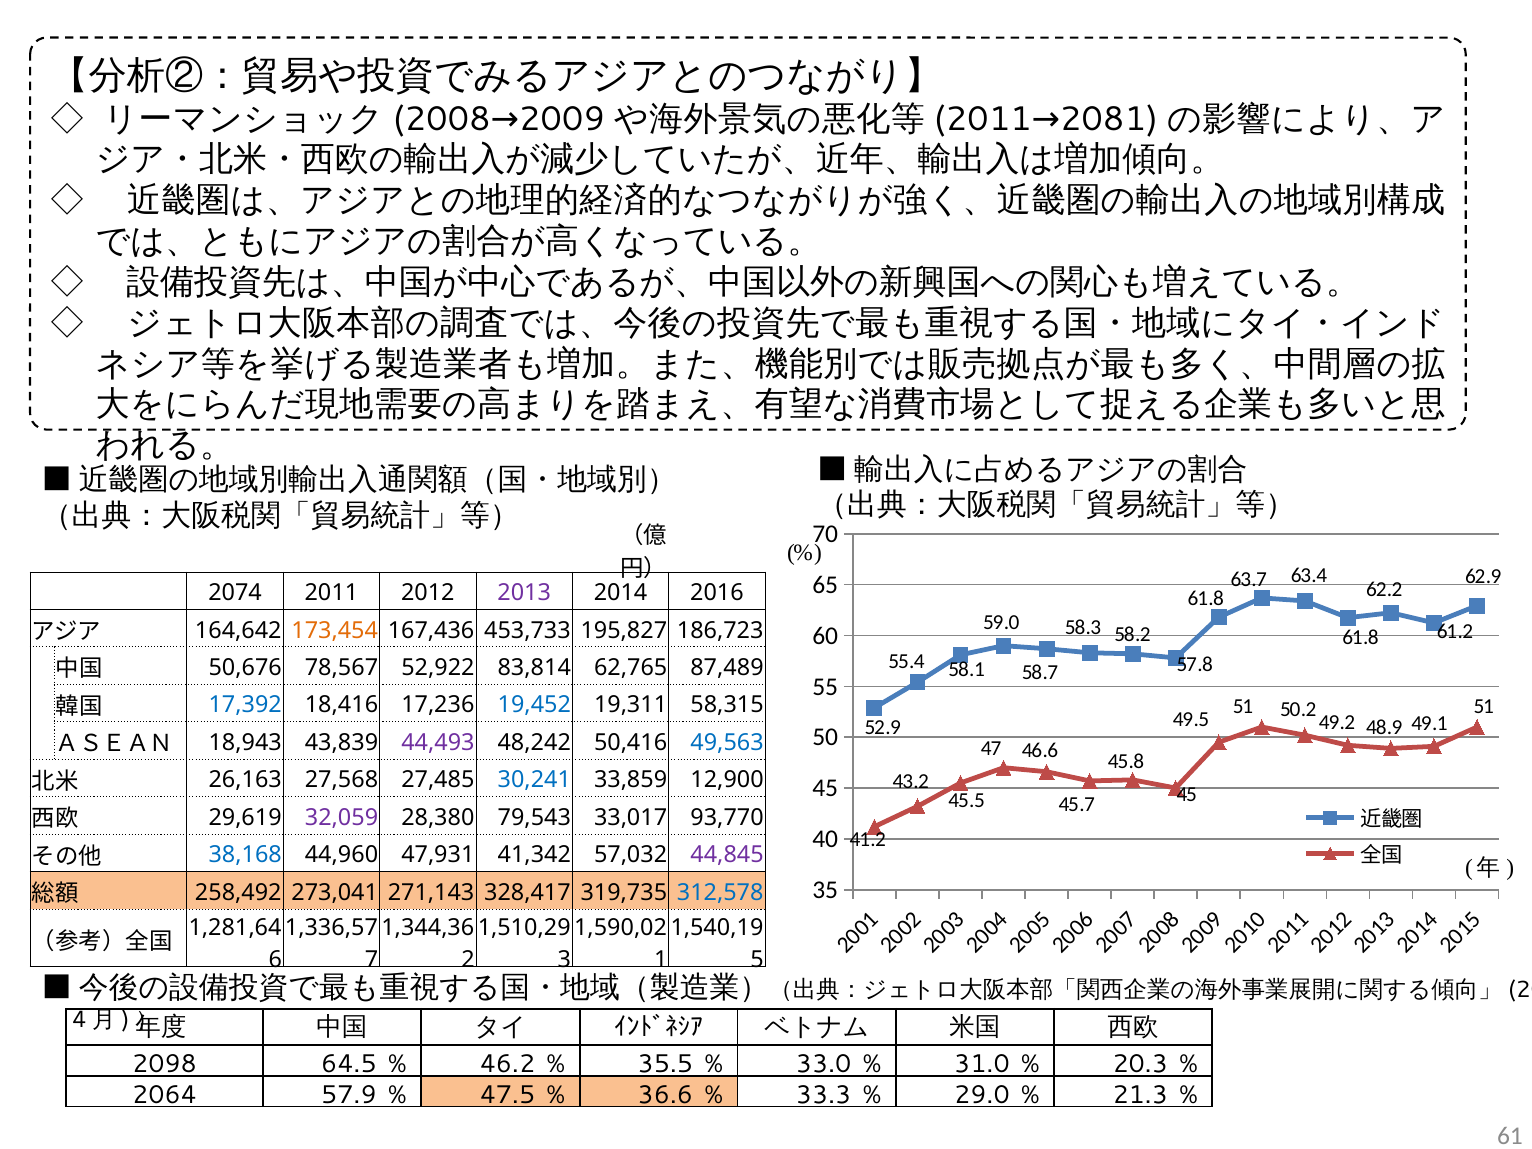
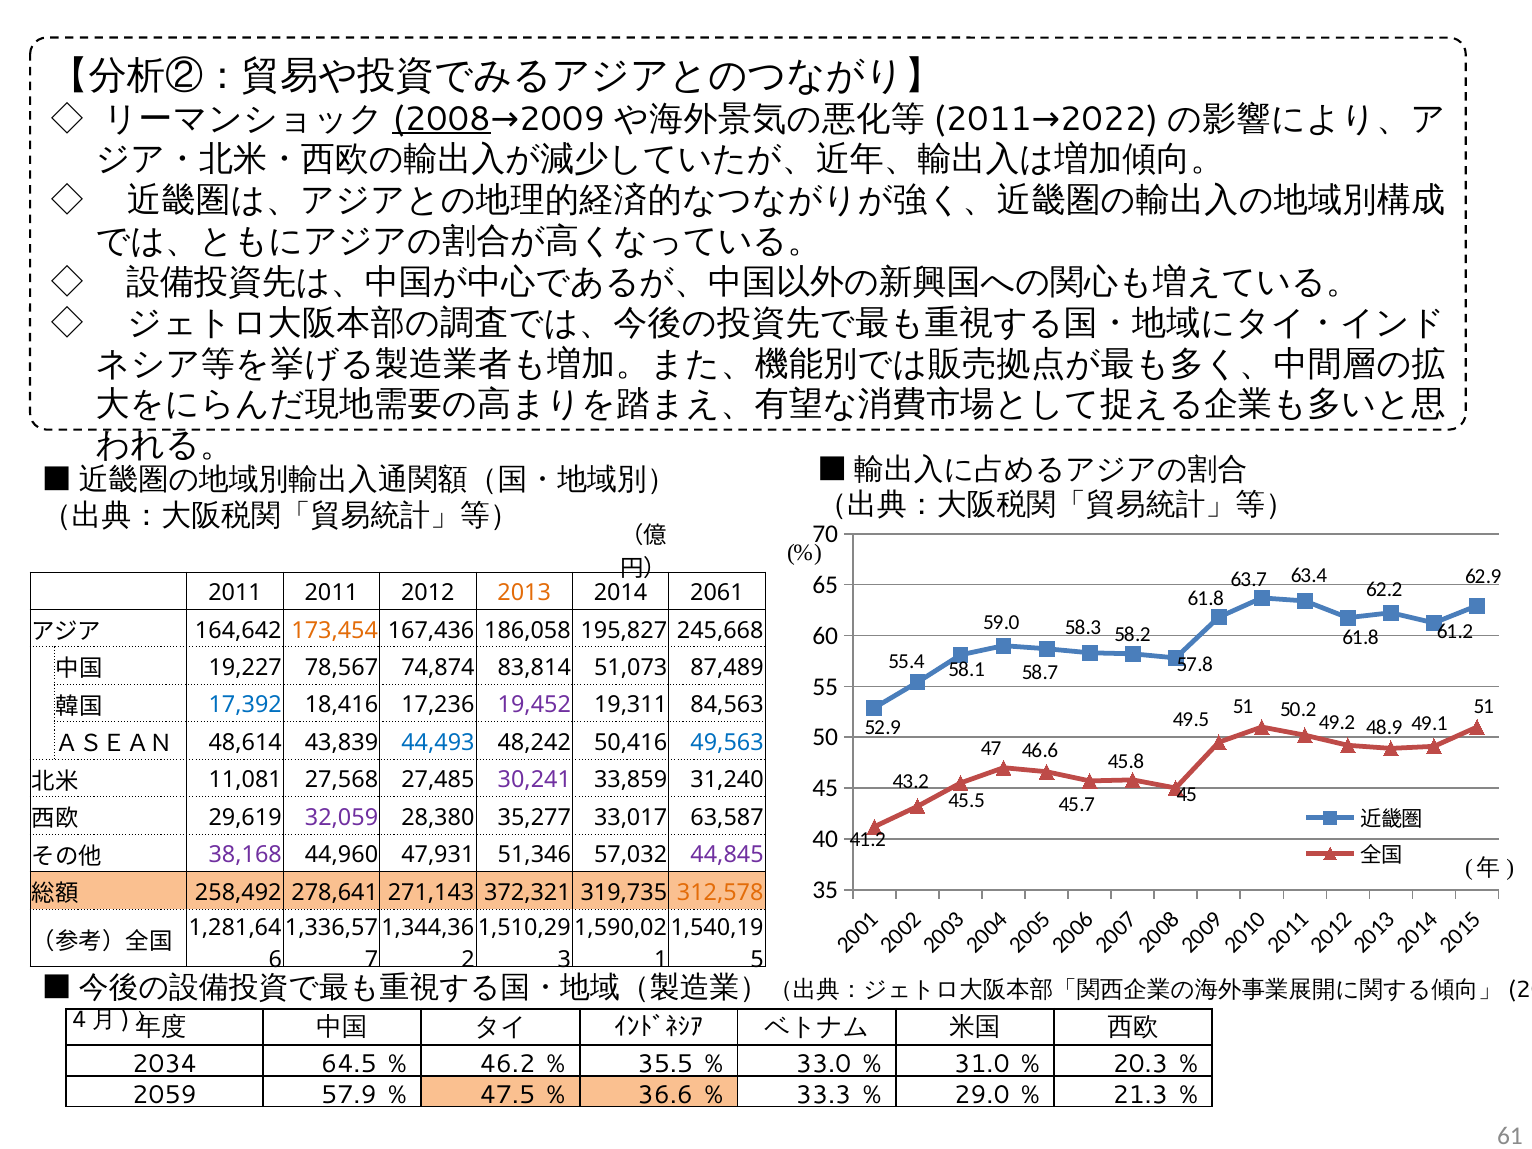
2081: 2081 -> 2022
2008 underline: none -> present
2074 at (235, 593): 2074 -> 2011
2013 colour: purple -> orange
2016: 2016 -> 2061
453,733: 453,733 -> 186,058
186,723: 186,723 -> 245,668
50,676: 50,676 -> 19,227
52,922: 52,922 -> 74,874
62,765: 62,765 -> 51,073
19,452 colour: blue -> purple
58,315: 58,315 -> 84,563
18,943: 18,943 -> 48,614
44,493 colour: purple -> blue
26,163: 26,163 -> 11,081
30,241 colour: blue -> purple
12,900: 12,900 -> 31,240
79,543: 79,543 -> 35,277
93,770: 93,770 -> 63,587
38,168 colour: blue -> purple
41,342: 41,342 -> 51,346
273,041: 273,041 -> 278,641
328,417: 328,417 -> 372,321
312,578 colour: blue -> orange
2098: 2098 -> 2034
2064: 2064 -> 2059
